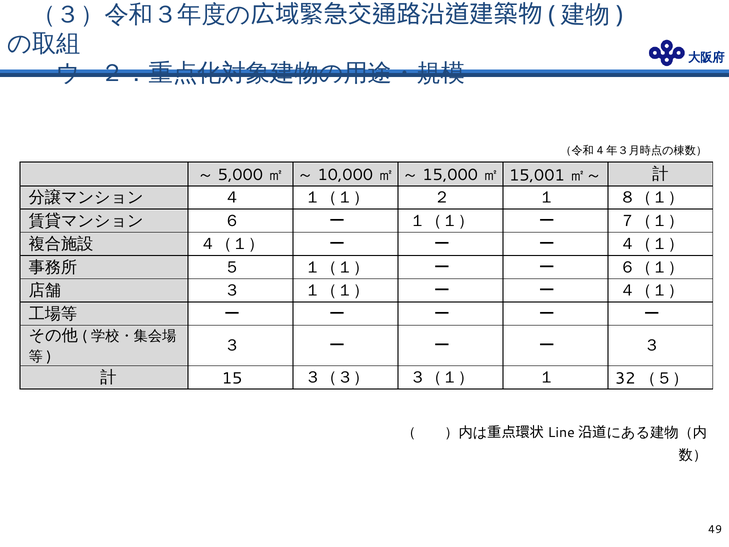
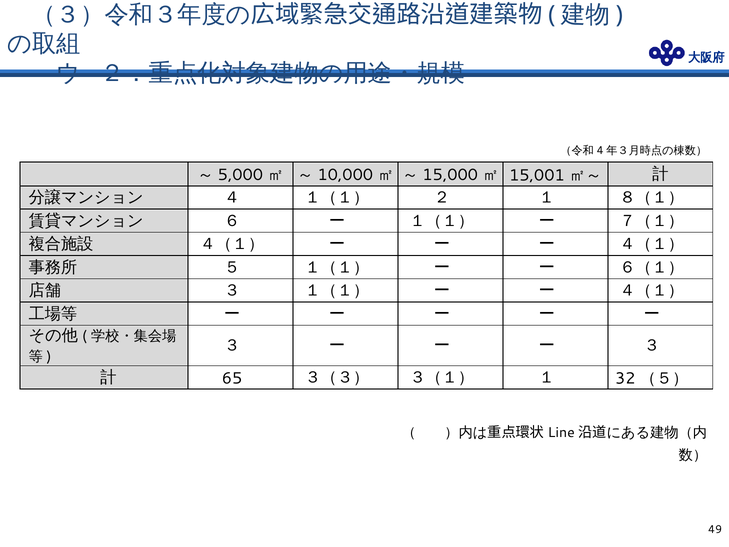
15: 15 -> 65
